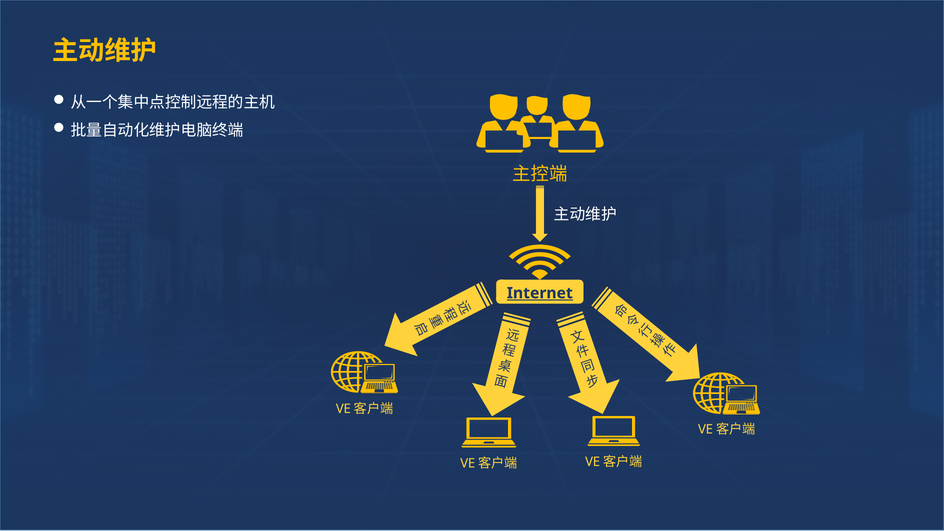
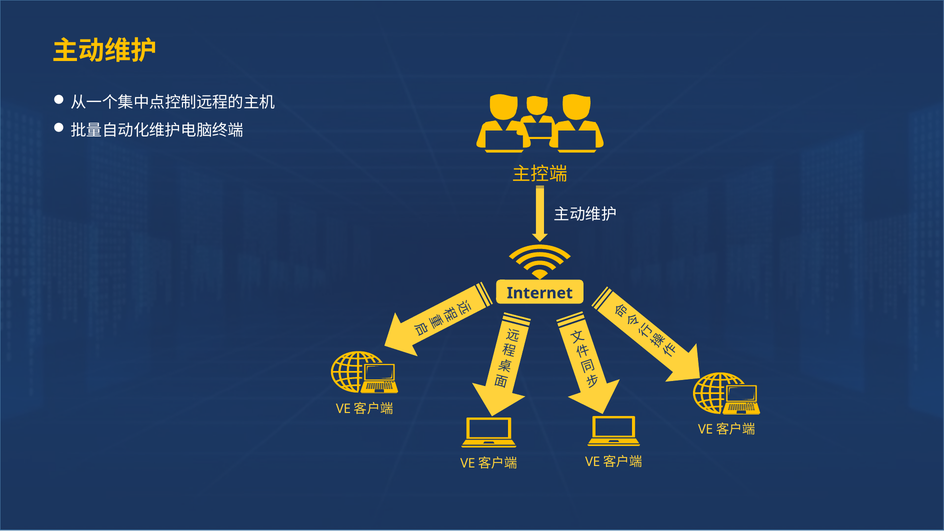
Internet underline: present -> none
